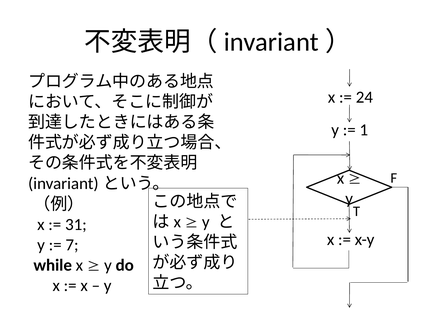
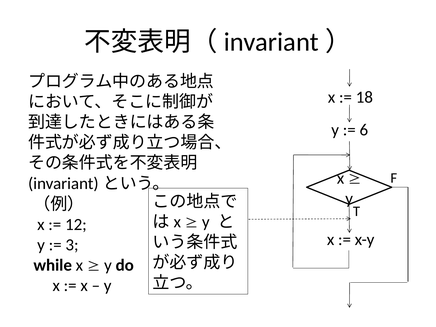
24: 24 -> 18
1: 1 -> 6
31: 31 -> 12
7: 7 -> 3
